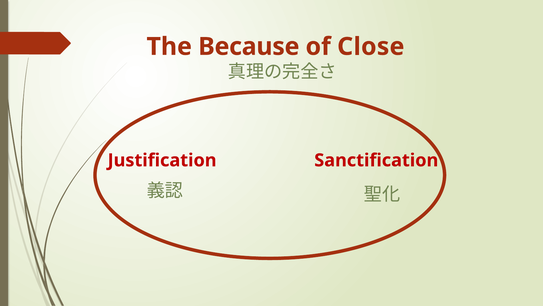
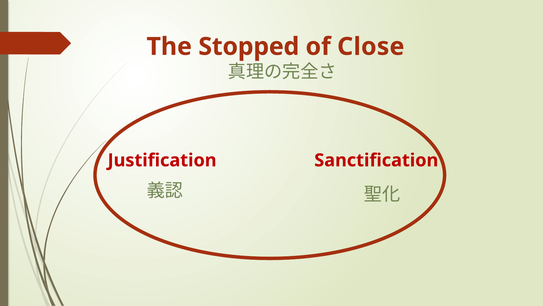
Because: Because -> Stopped
